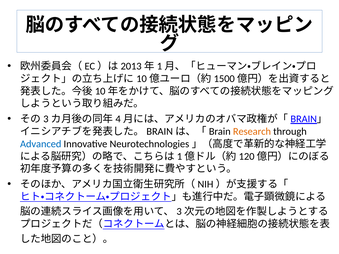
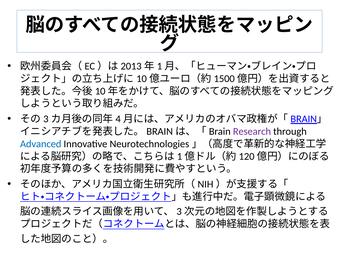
Research colour: orange -> purple
